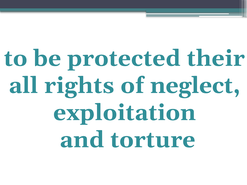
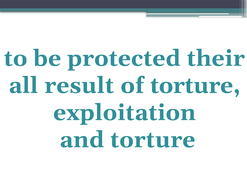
rights: rights -> result
of neglect: neglect -> torture
